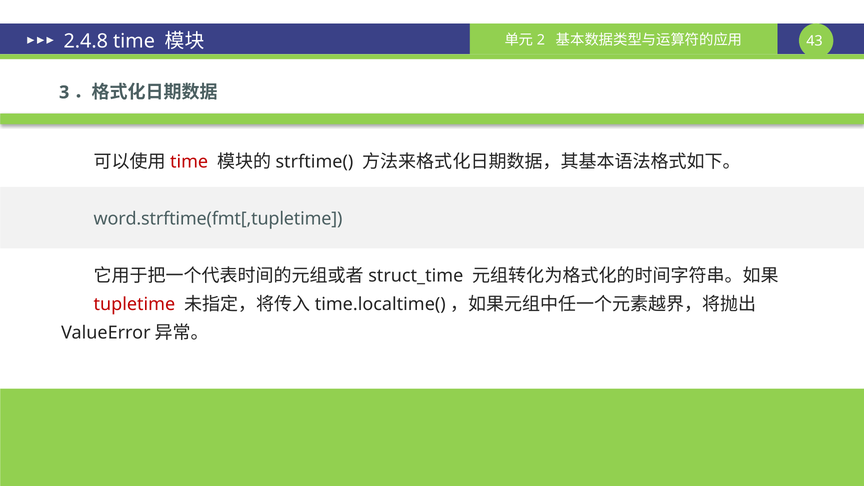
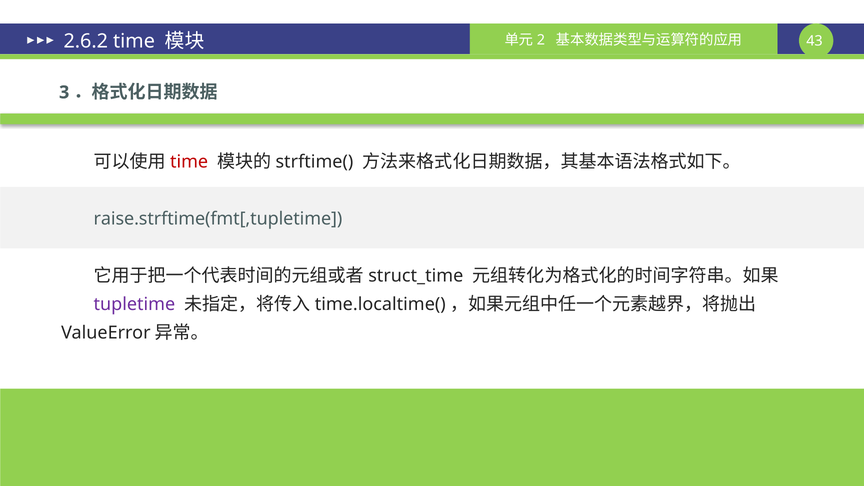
2.4.8: 2.4.8 -> 2.6.2
word.strftime(fmt[,tupletime: word.strftime(fmt[,tupletime -> raise.strftime(fmt[,tupletime
tupletime colour: red -> purple
